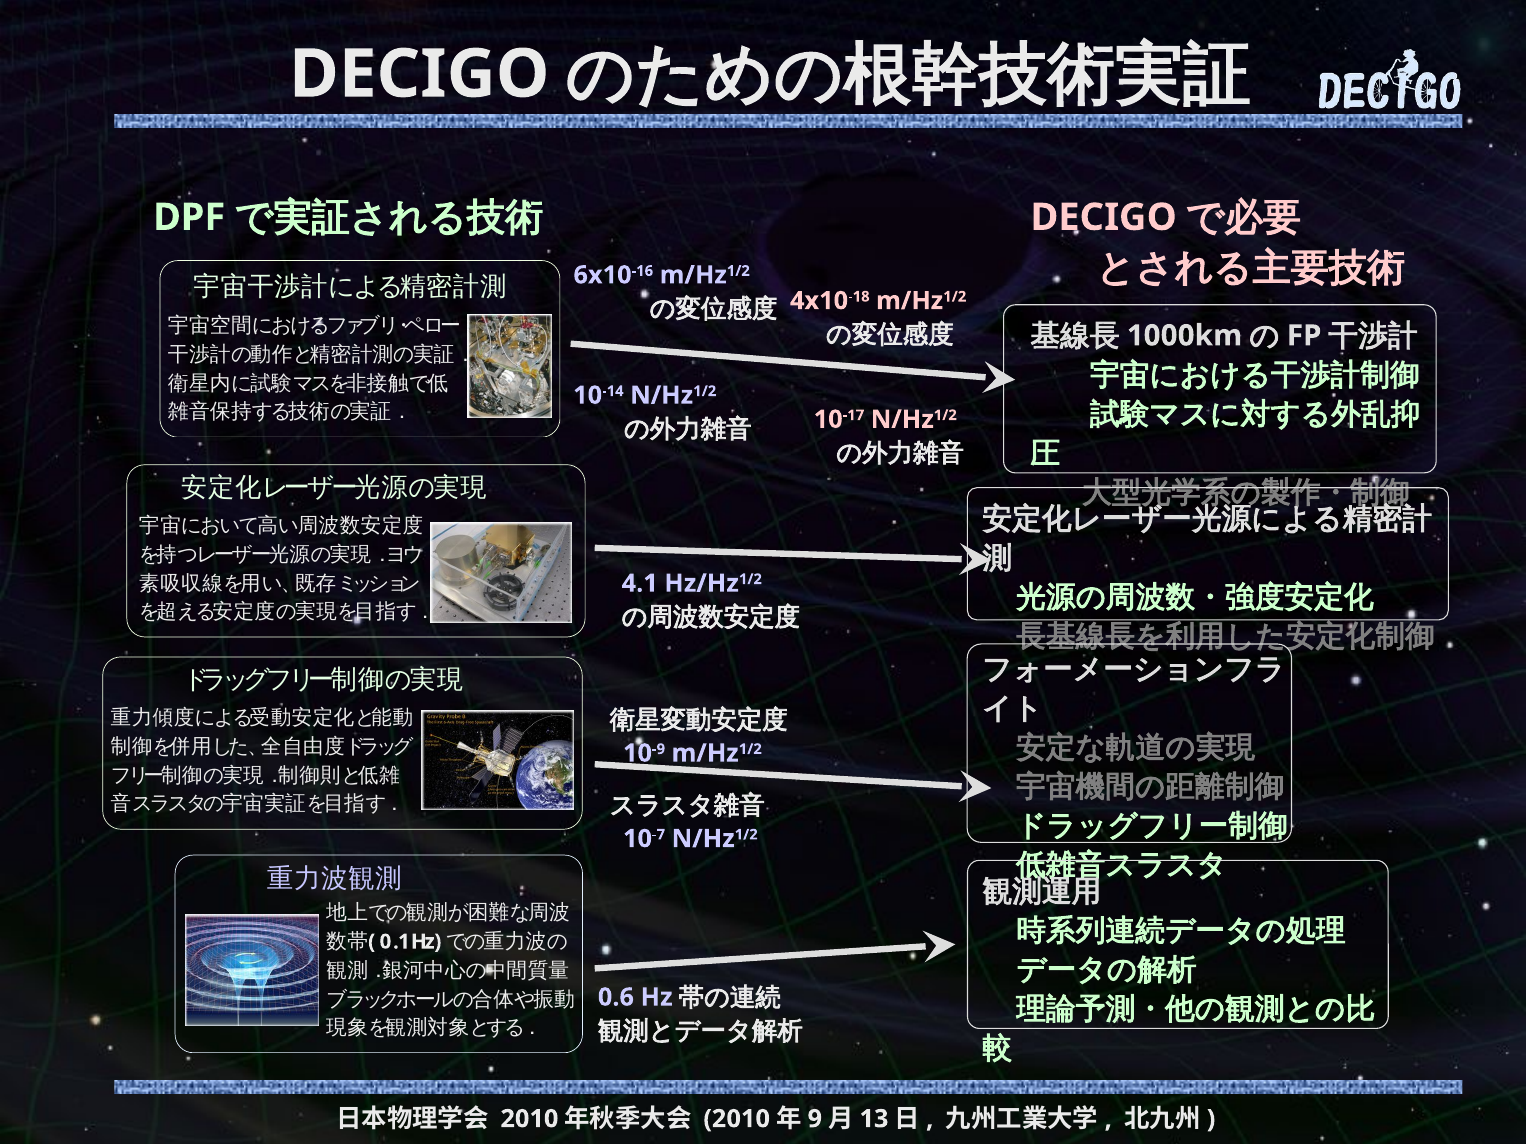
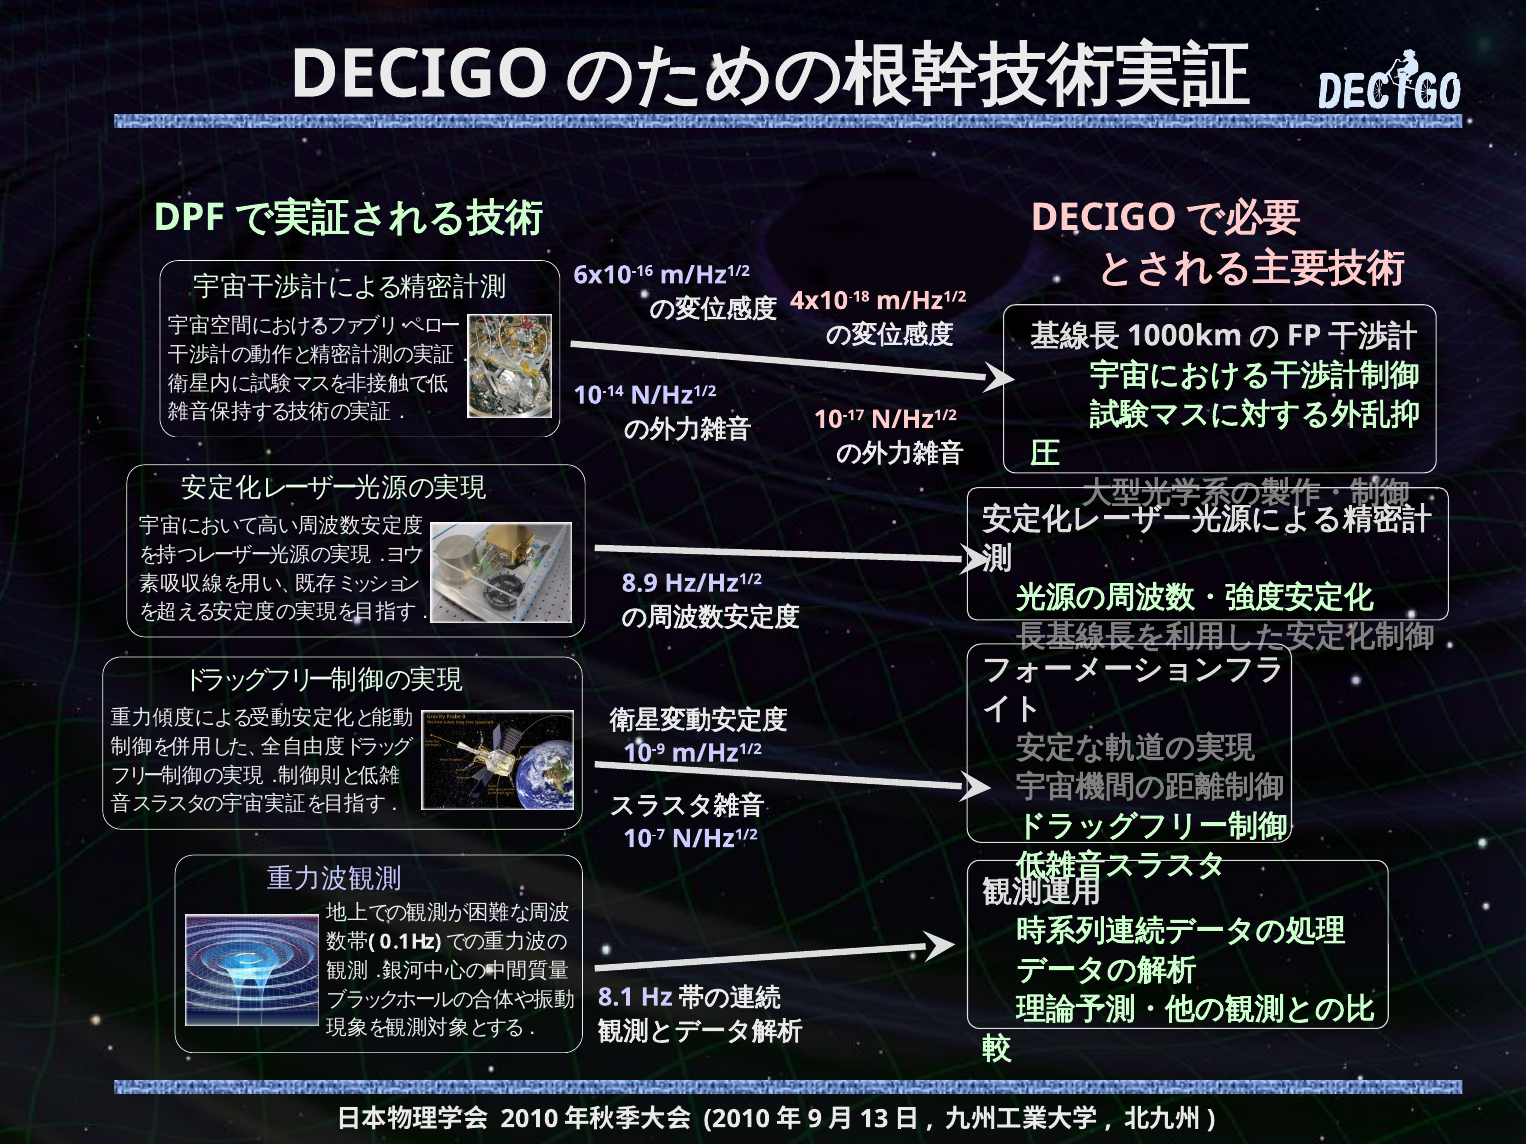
4.1: 4.1 -> 8.9
0.6: 0.6 -> 8.1
